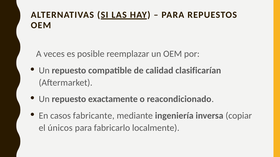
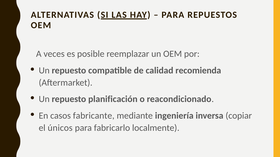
clasificarían: clasificarían -> recomienda
exactamente: exactamente -> planificación
